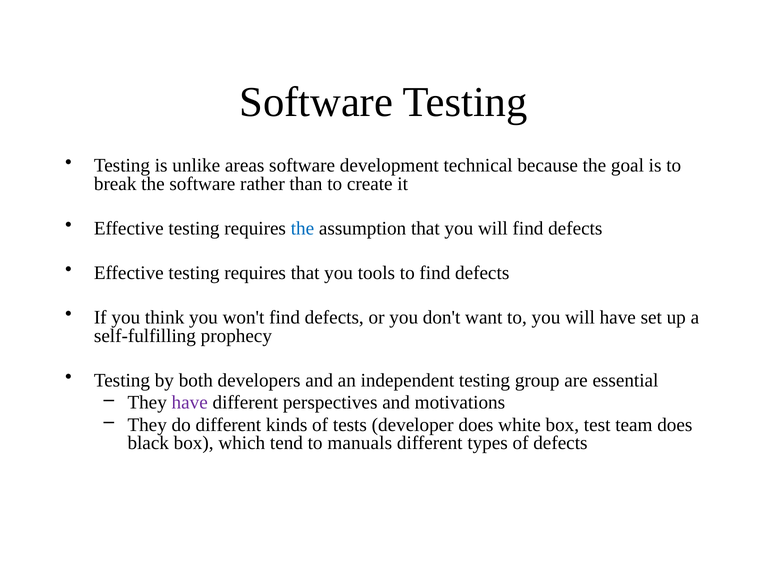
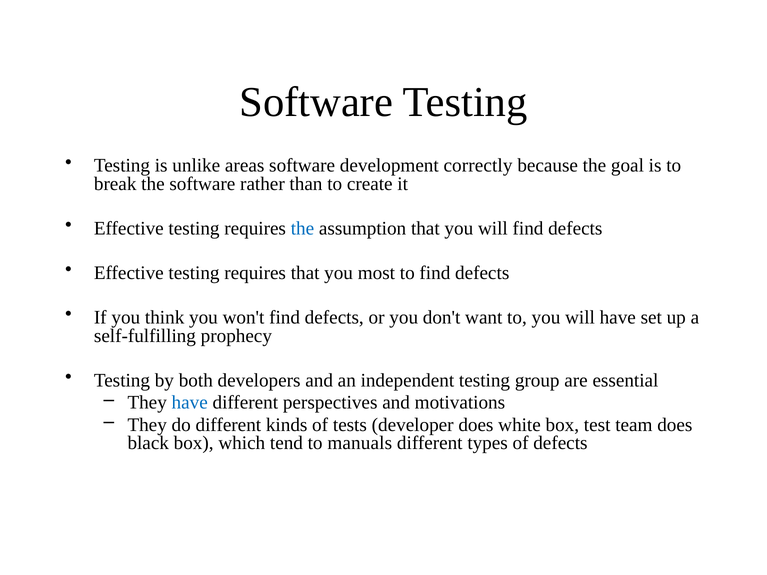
technical: technical -> correctly
tools: tools -> most
have at (190, 403) colour: purple -> blue
